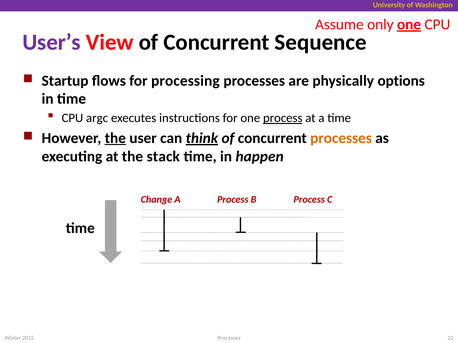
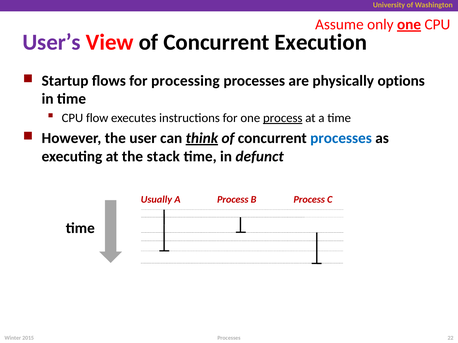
Sequence: Sequence -> Execution
argc: argc -> flow
the at (115, 138) underline: present -> none
processes at (341, 138) colour: orange -> blue
happen: happen -> defunct
Change: Change -> Usually
